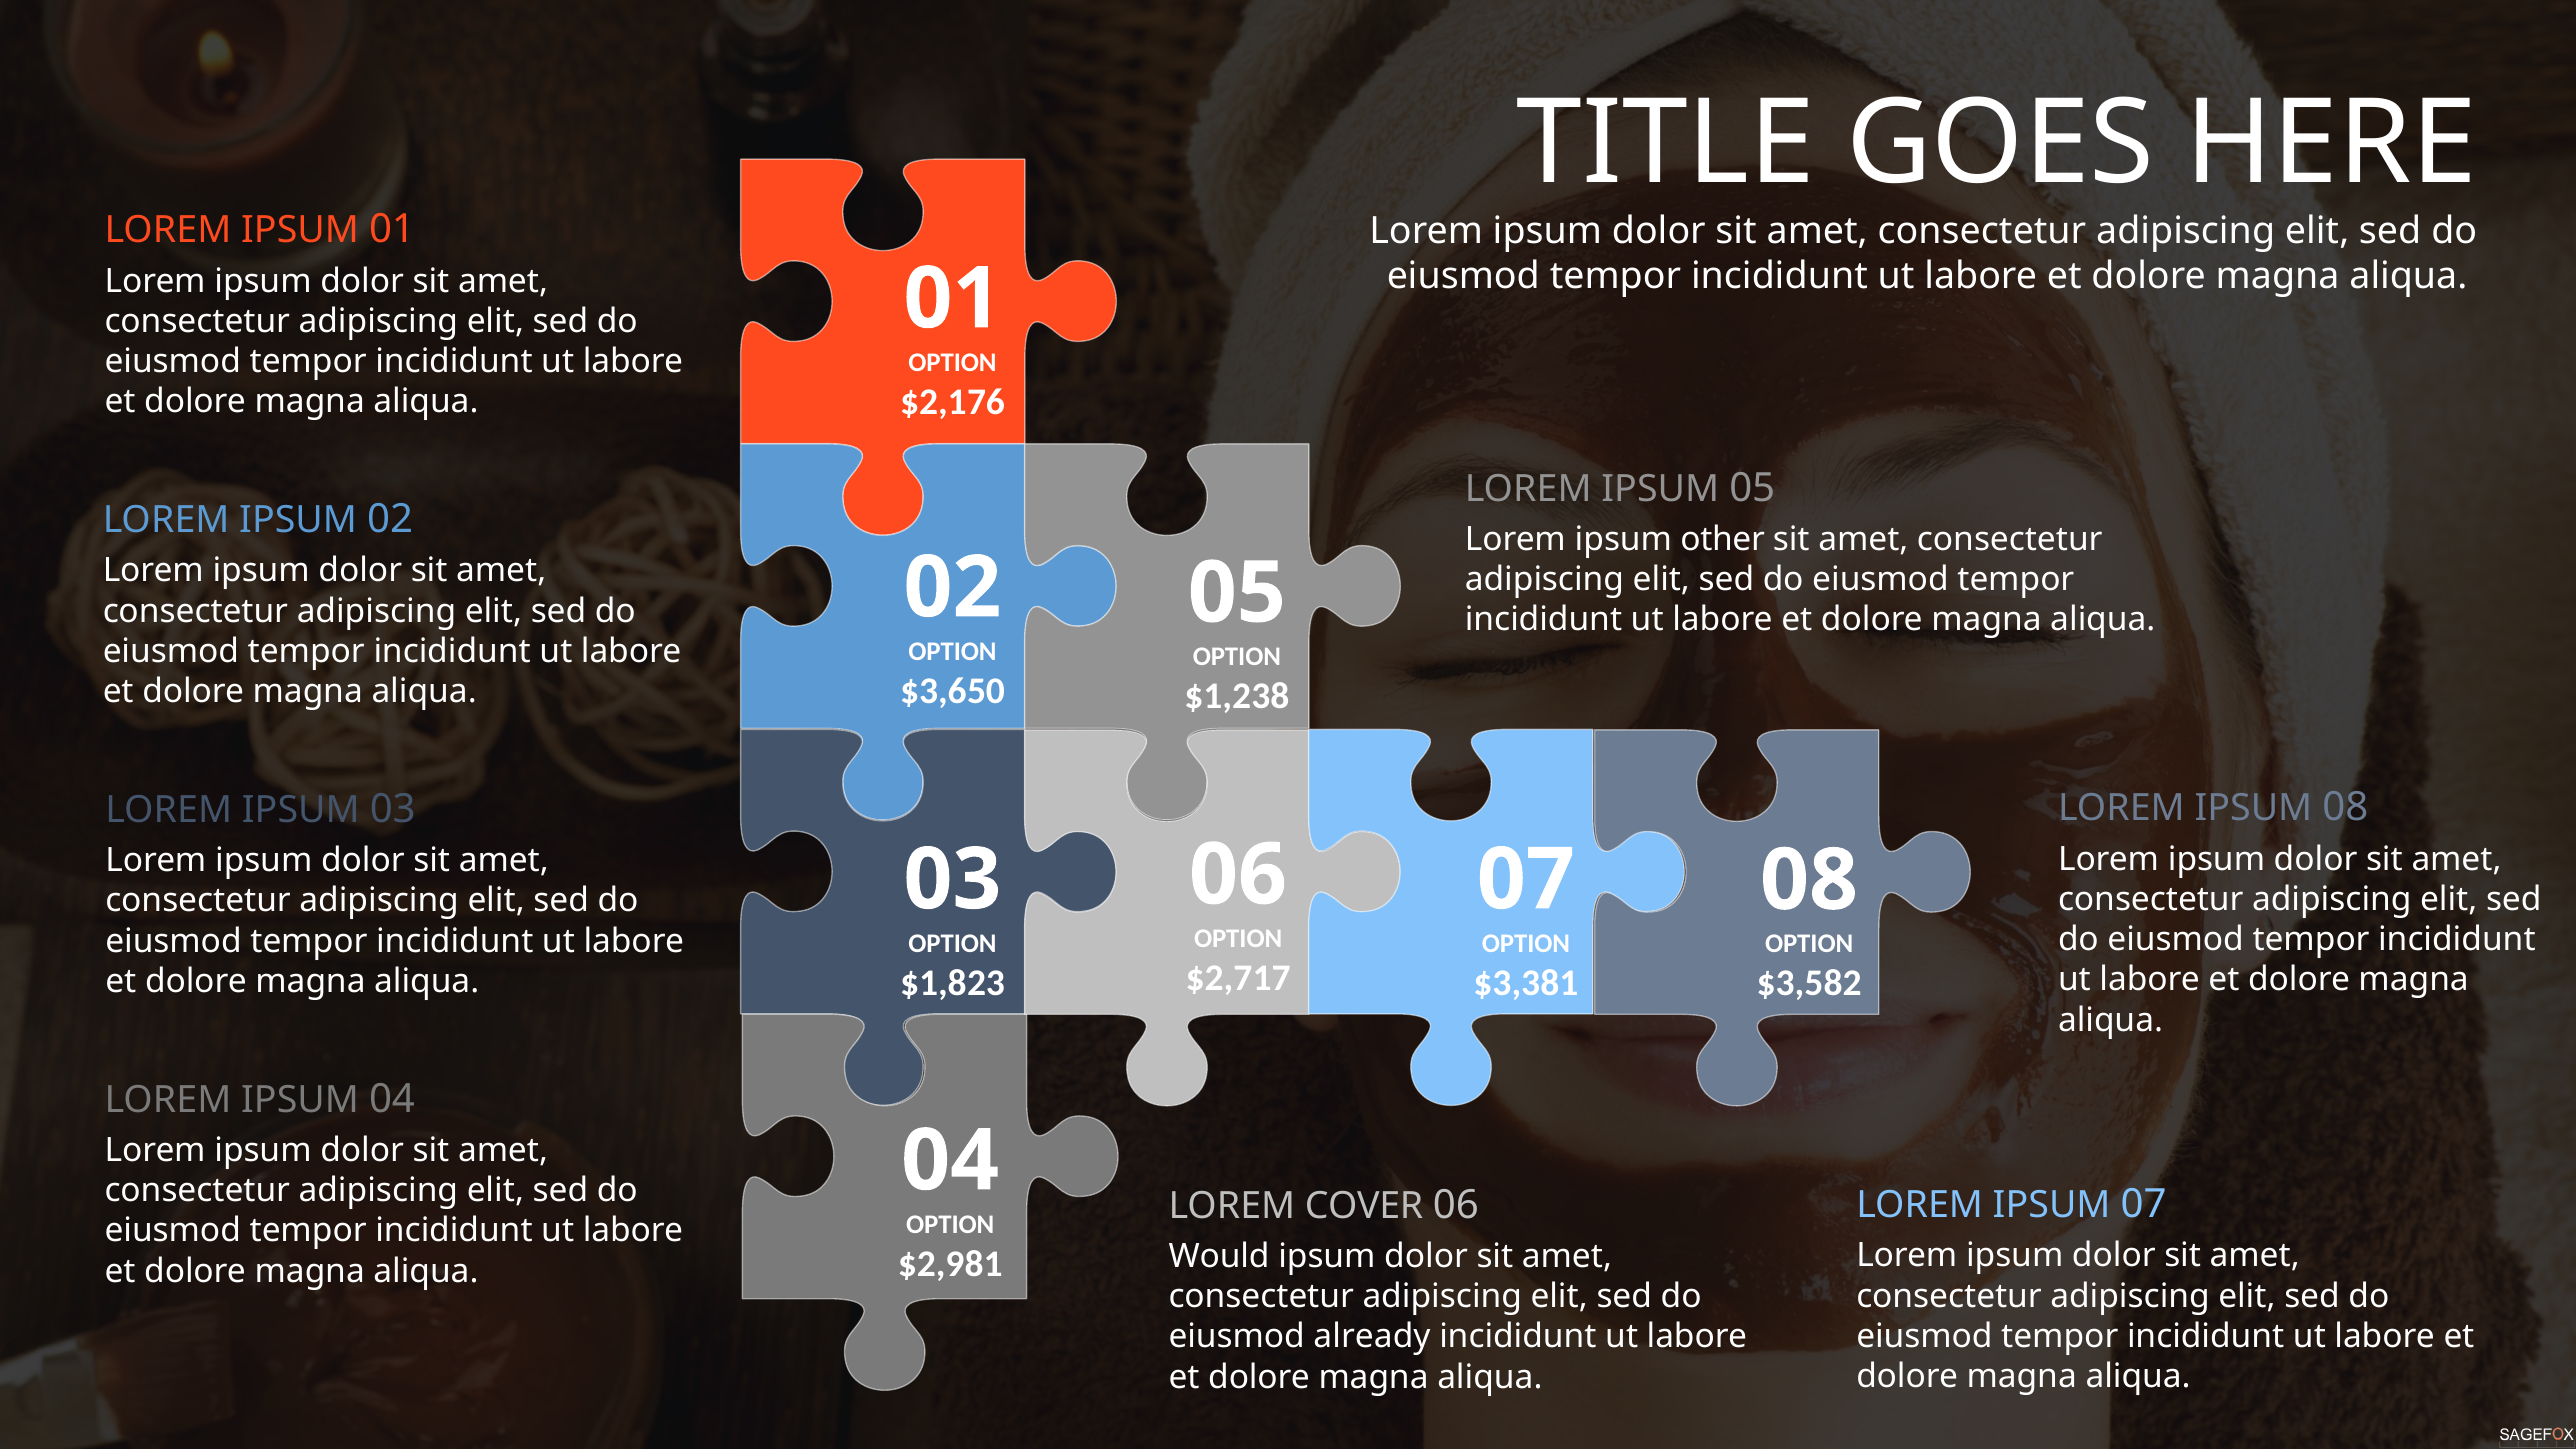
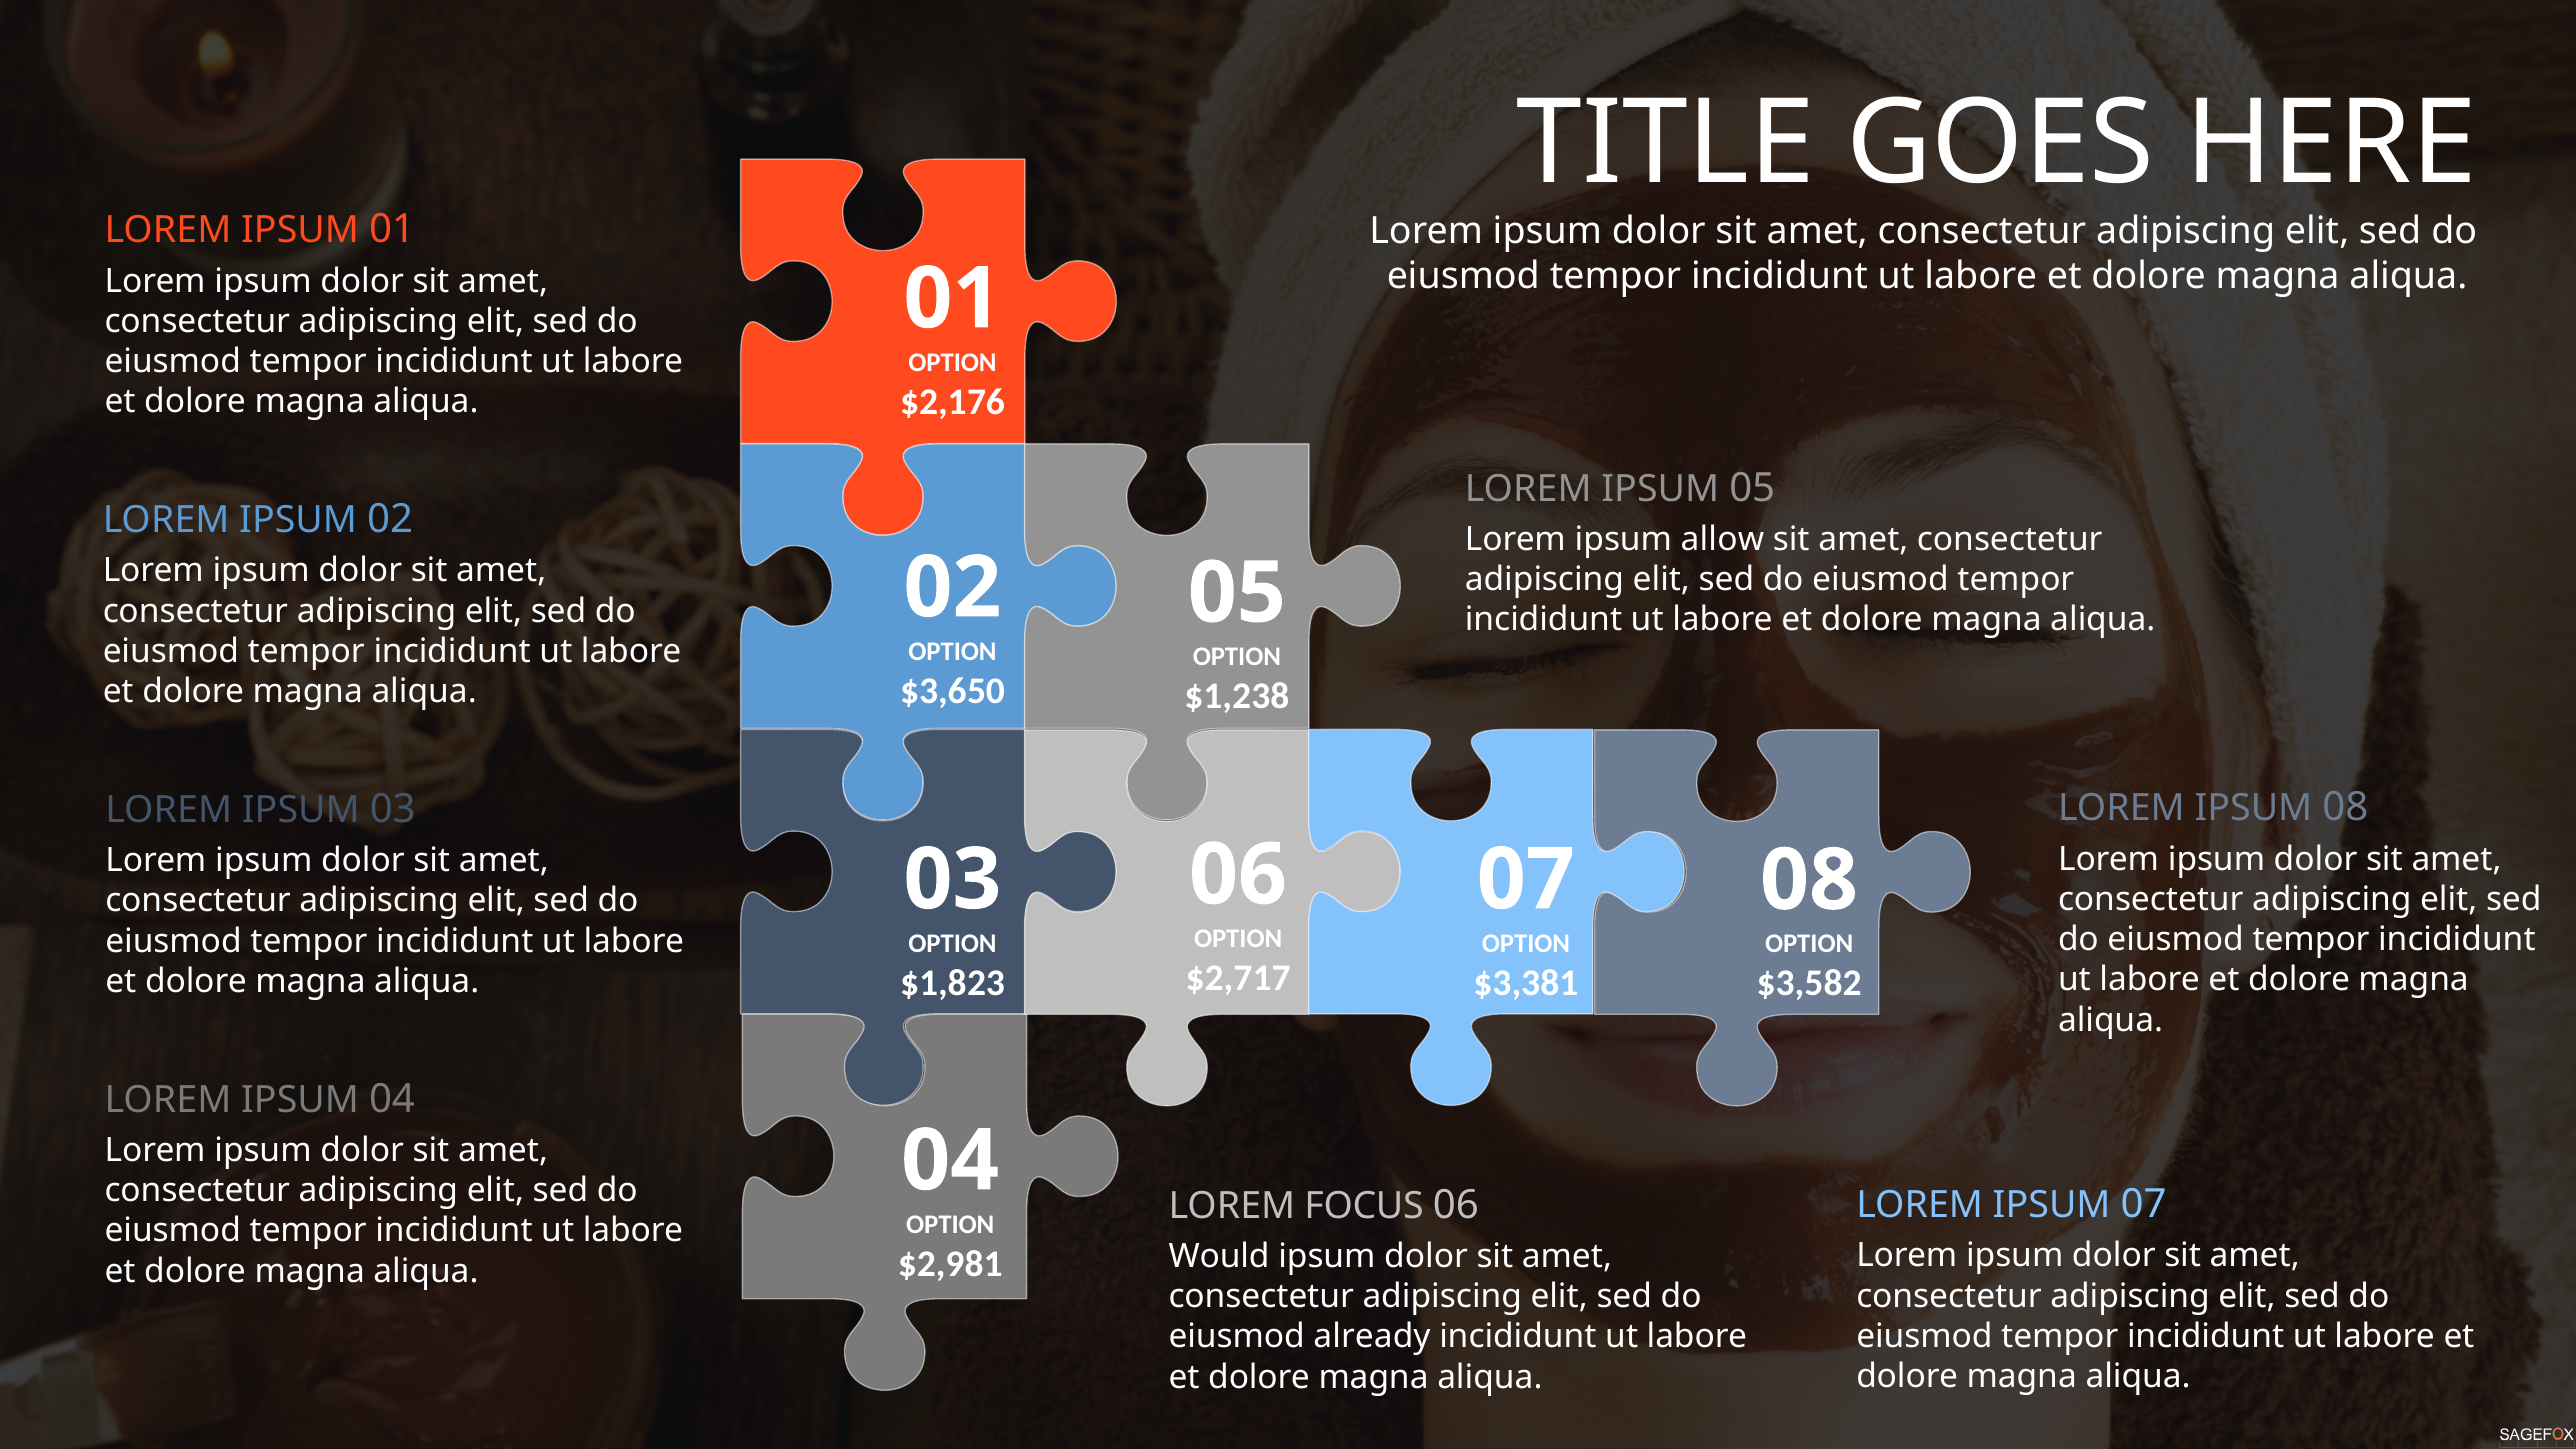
other: other -> allow
COVER: COVER -> FOCUS
